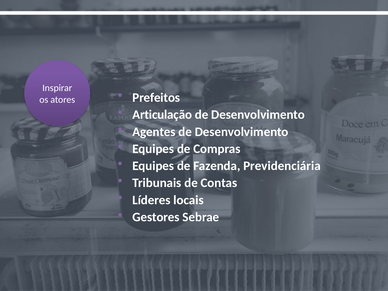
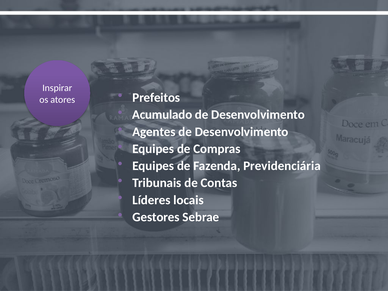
Articulação: Articulação -> Acumulado
